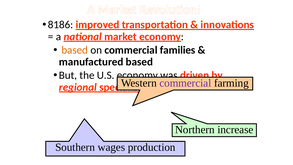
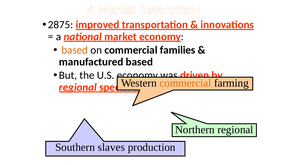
8186: 8186 -> 2875
commercial at (185, 83) colour: purple -> orange
increase at (235, 130): increase -> regional
wages: wages -> slaves
